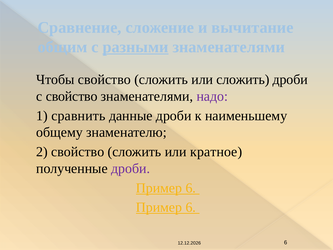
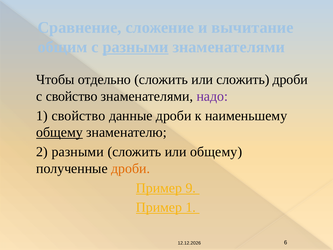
Чтобы свойство: свойство -> отдельно
1 сравнить: сравнить -> свойство
общему at (59, 132) underline: none -> present
2 свойство: свойство -> разными
или кратное: кратное -> общему
дроби at (131, 168) colour: purple -> orange
6 at (191, 188): 6 -> 9
6 at (191, 207): 6 -> 1
